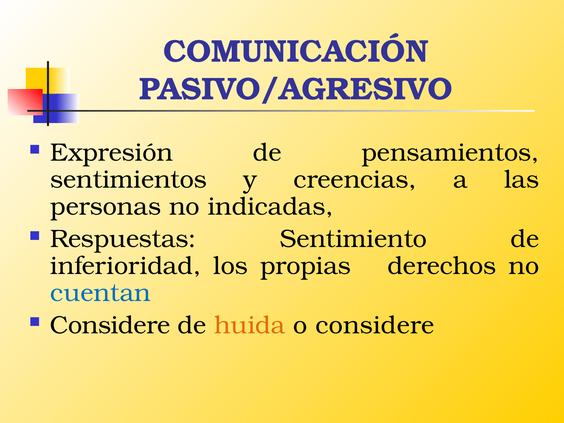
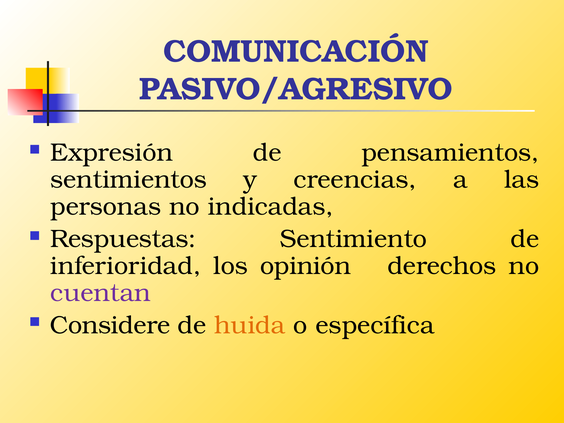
propias: propias -> opinión
cuentan colour: blue -> purple
o considere: considere -> específica
